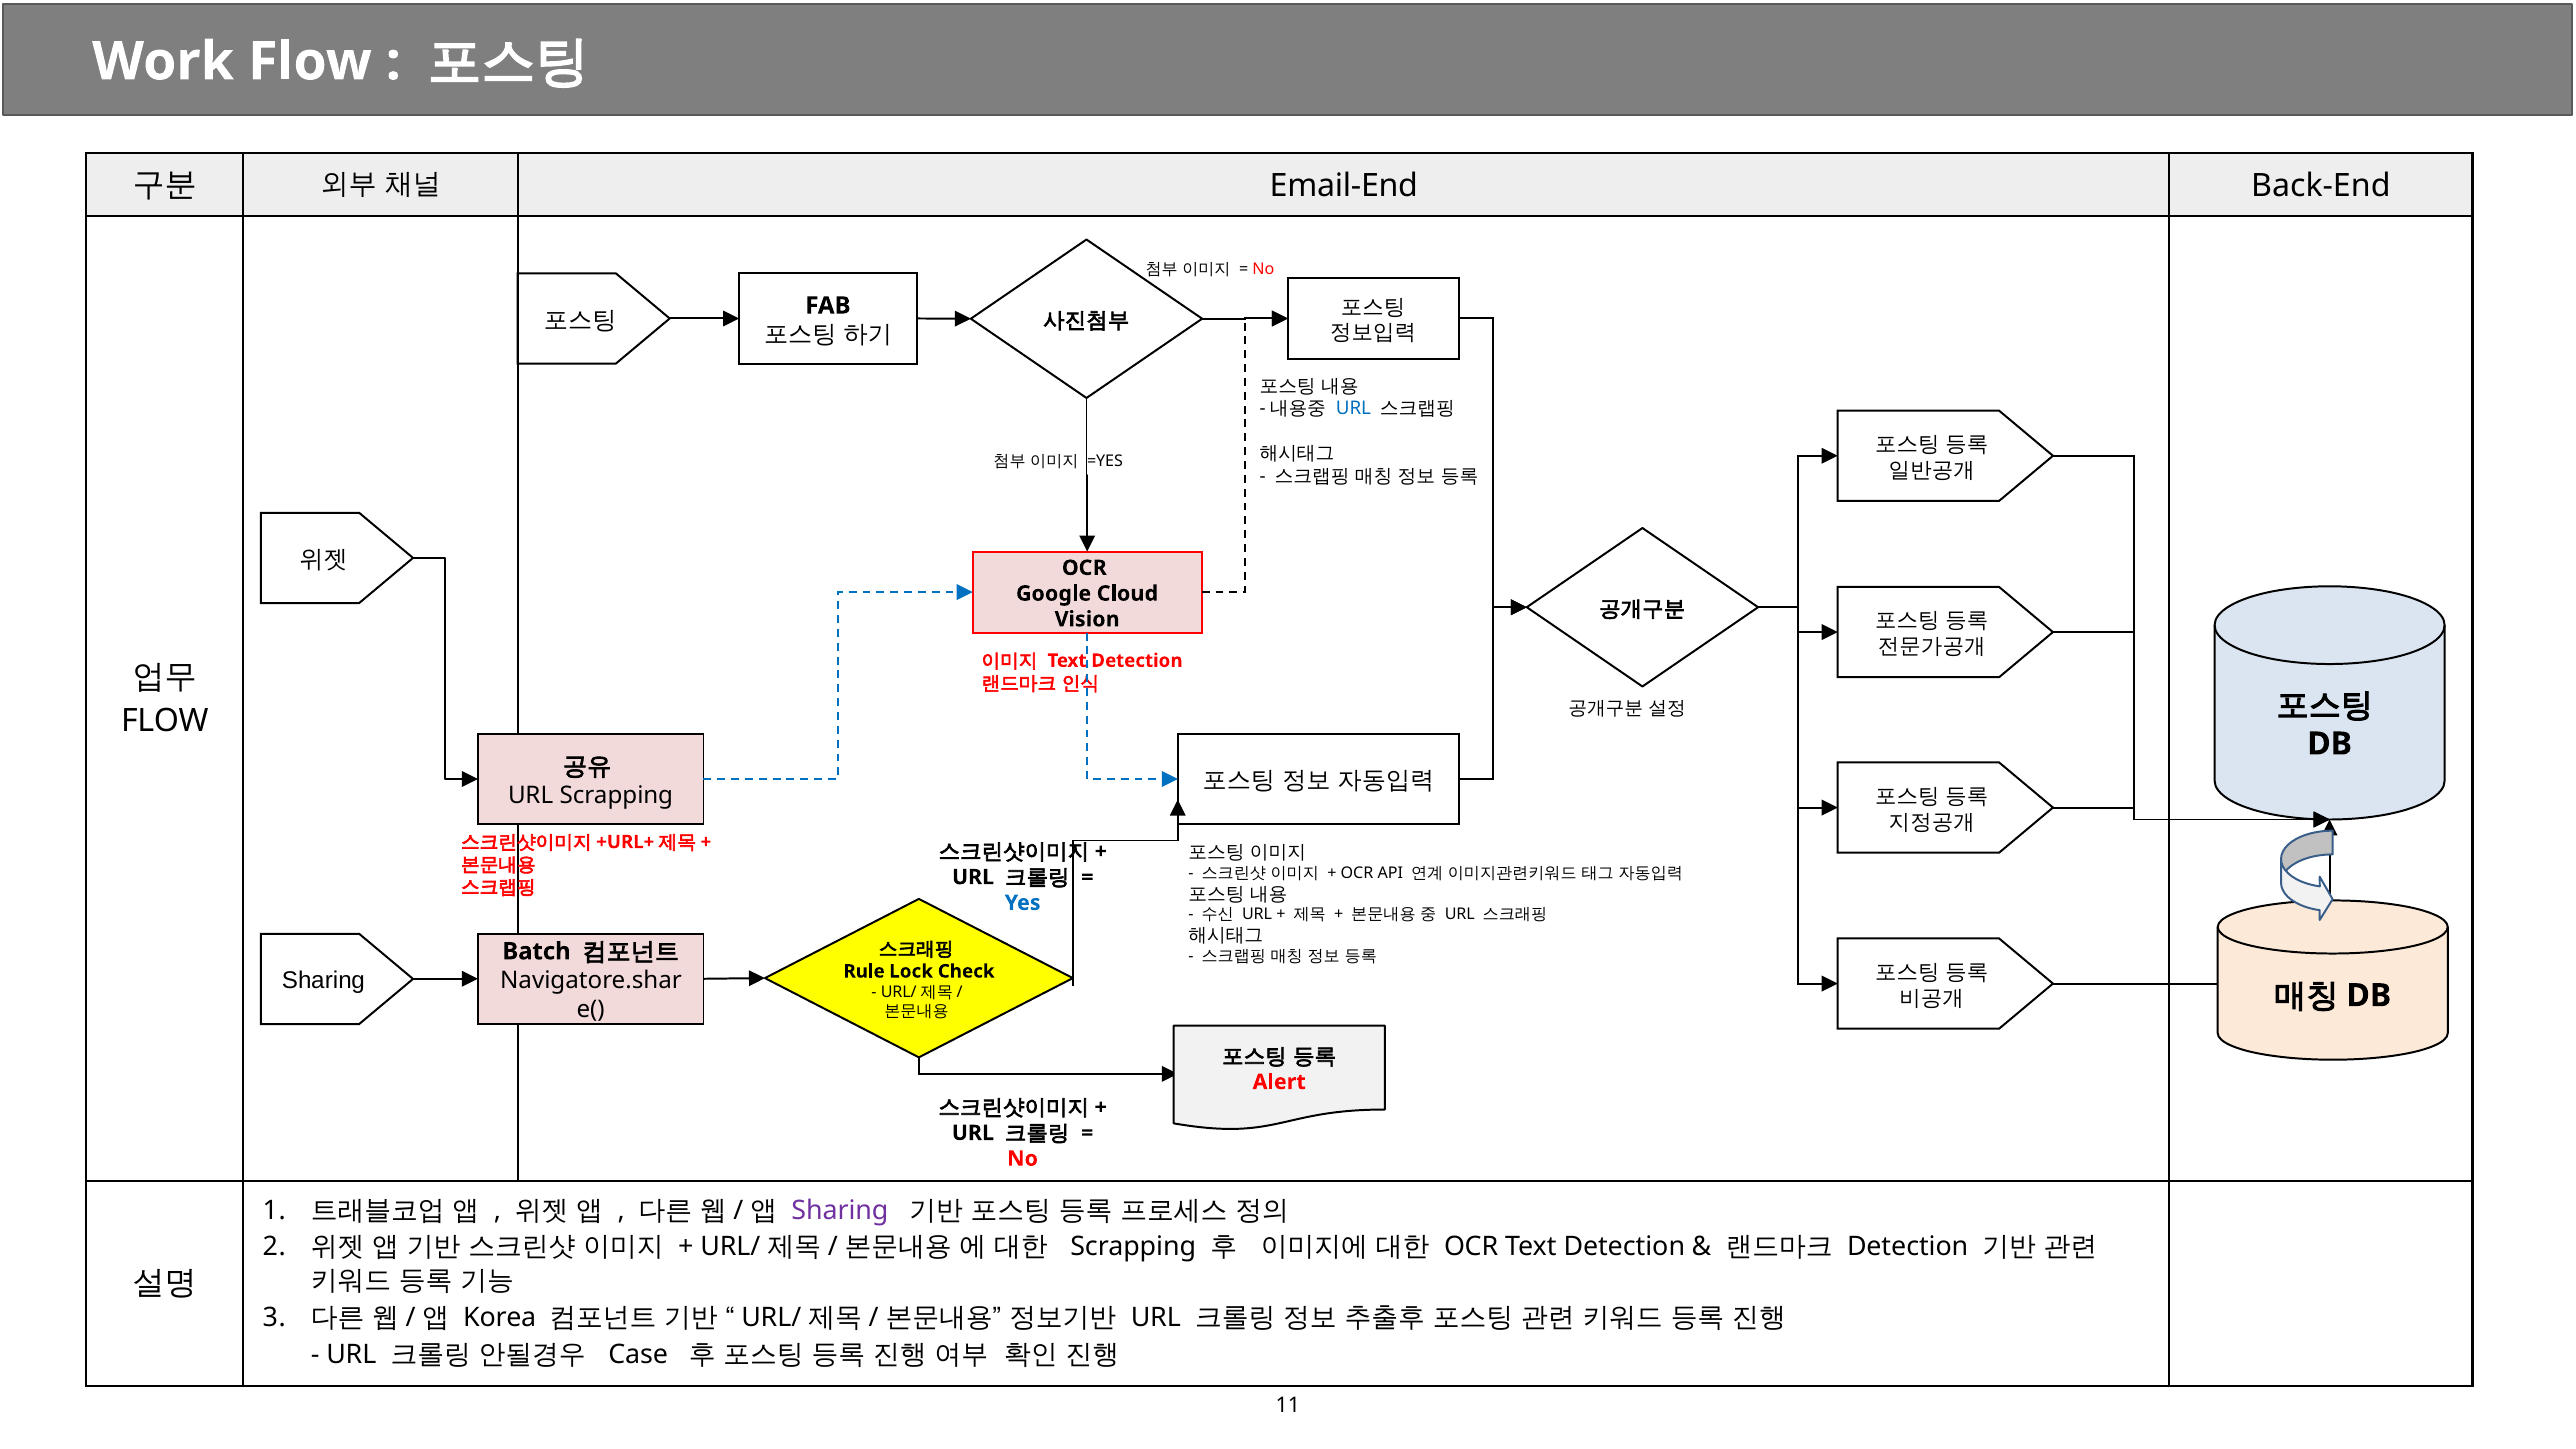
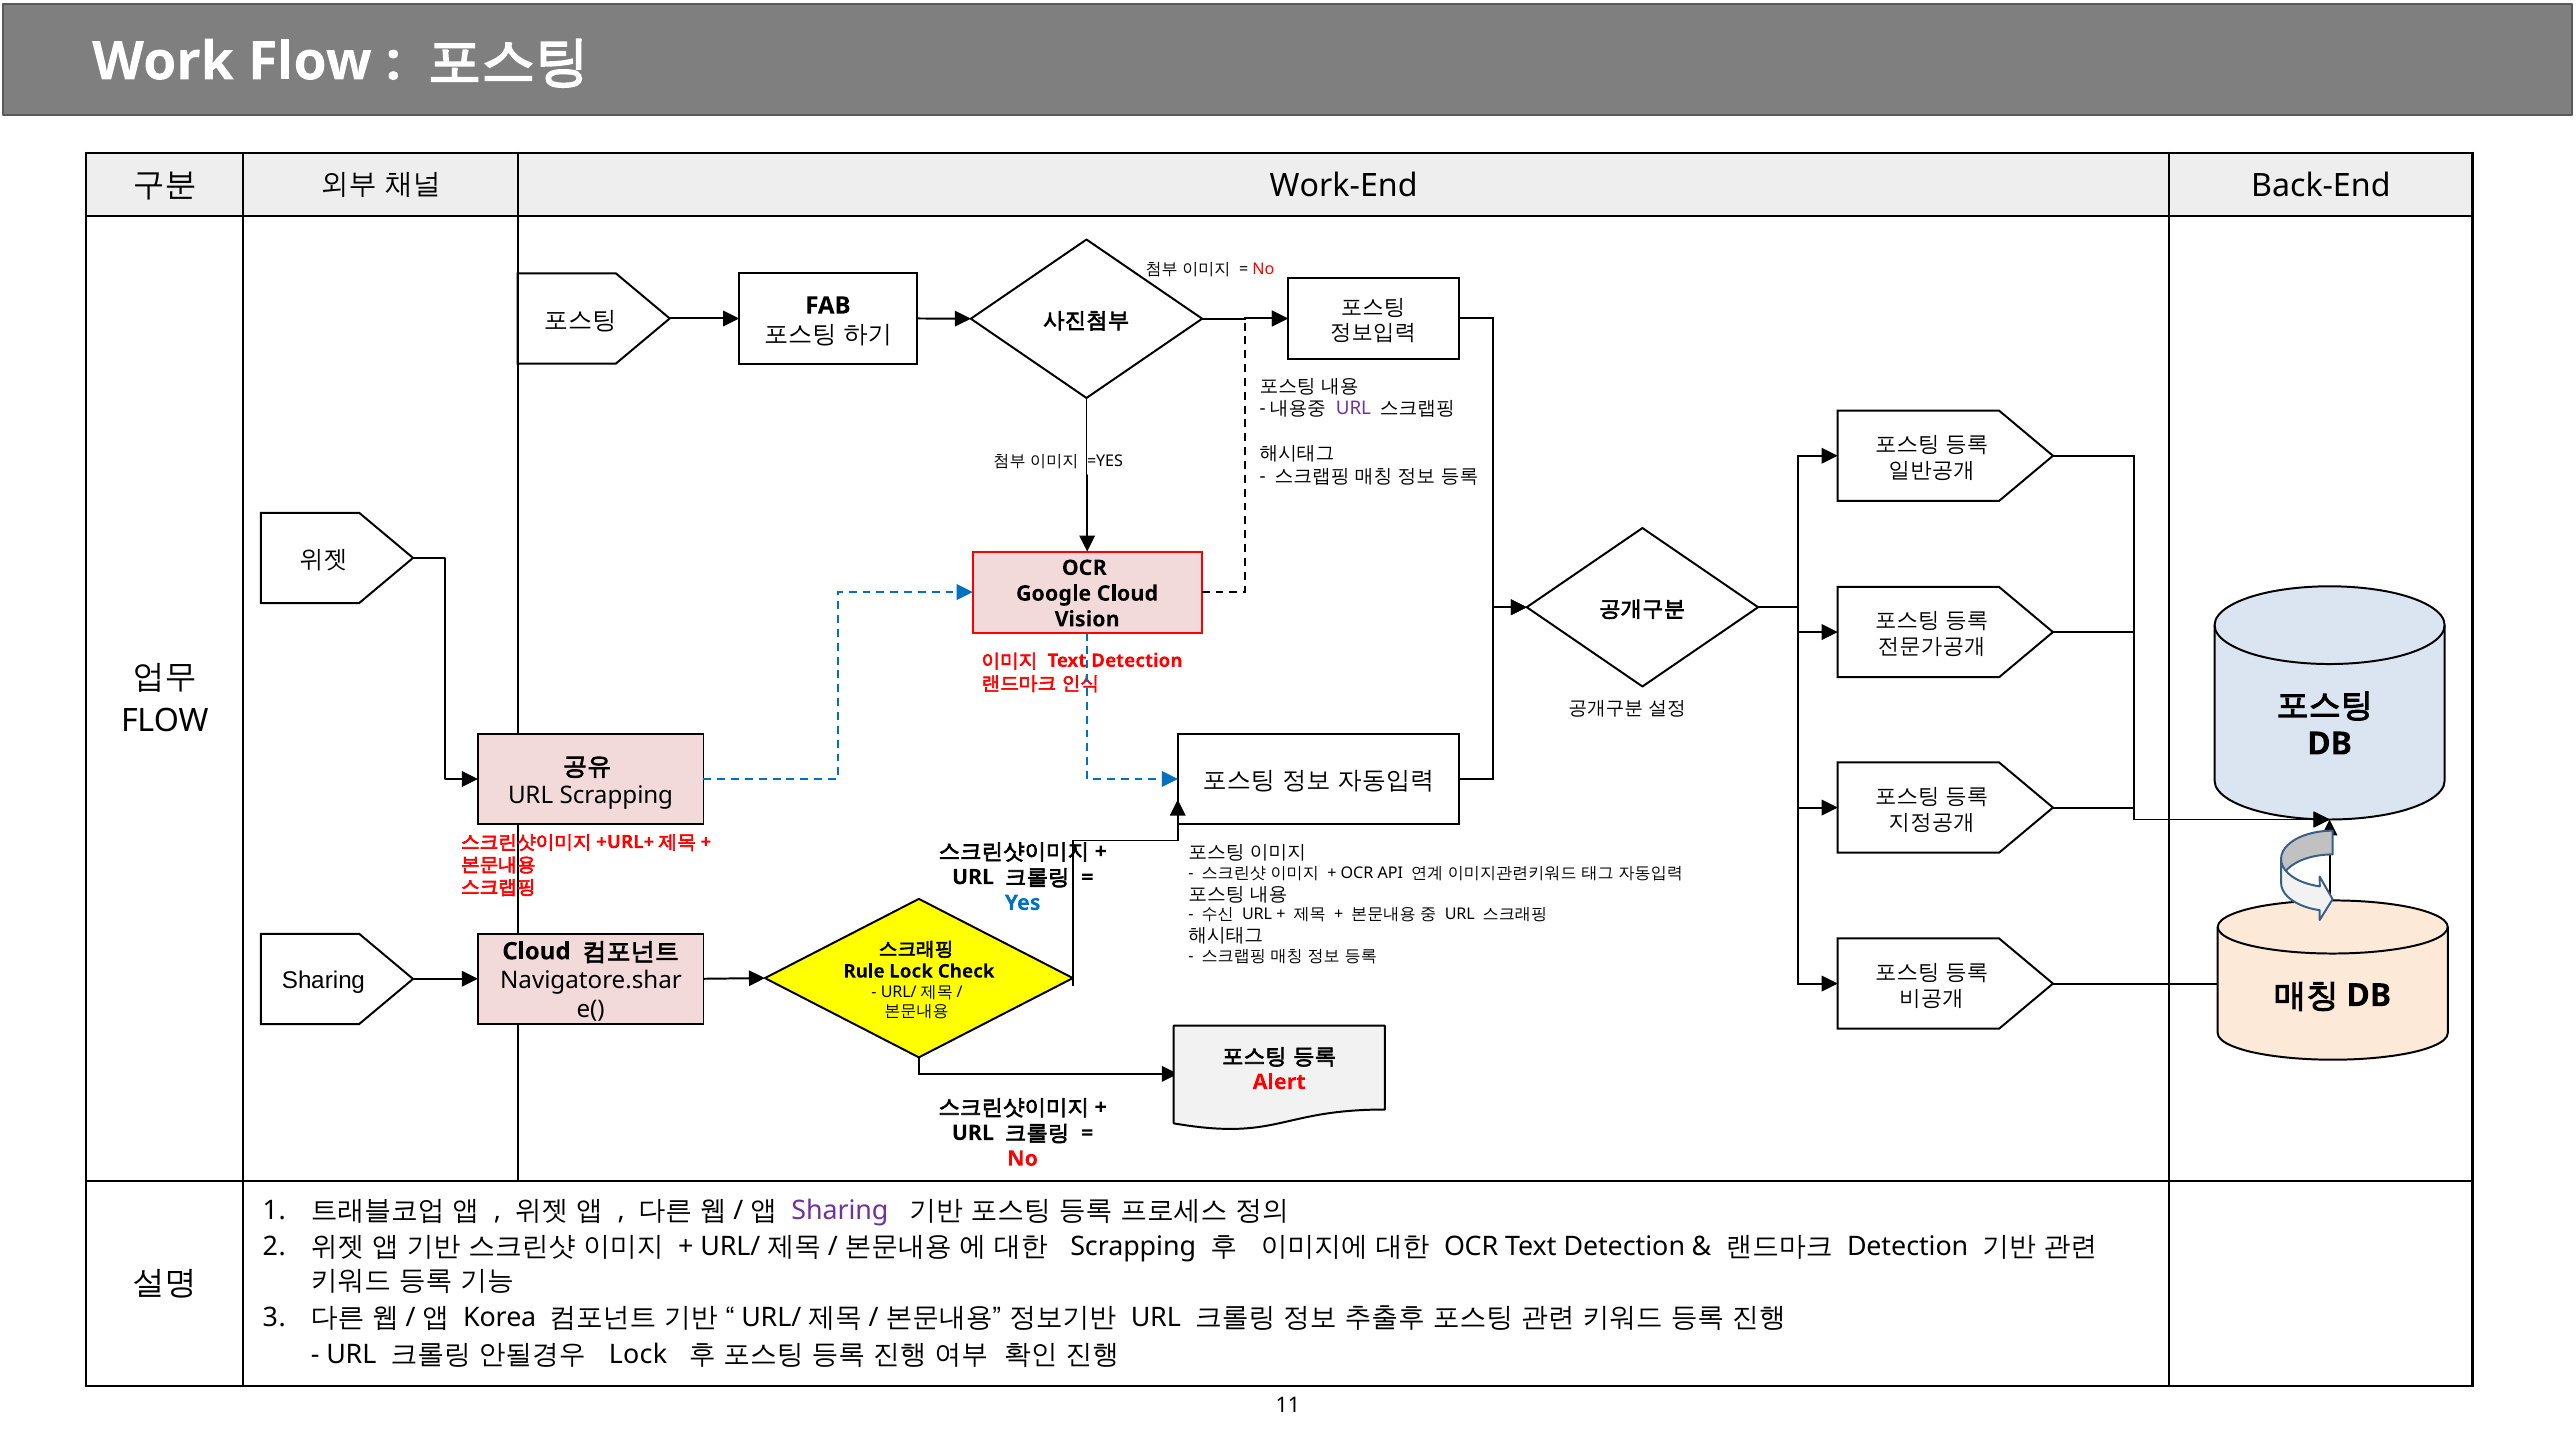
Email-End: Email-End -> Work-End
URL at (1353, 408) colour: blue -> purple
Batch at (536, 951): Batch -> Cloud
Case at (638, 1354): Case -> Lock
